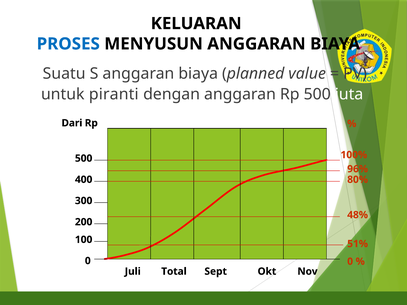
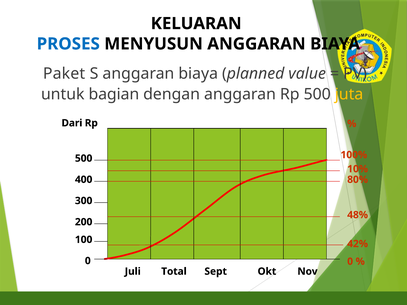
Suatu: Suatu -> Paket
piranti: piranti -> bagian
juta colour: white -> yellow
96%: 96% -> 10%
51%: 51% -> 42%
